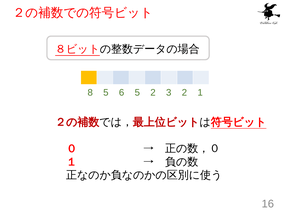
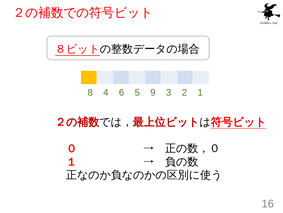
8 5: 5 -> 4
5 2: 2 -> 9
